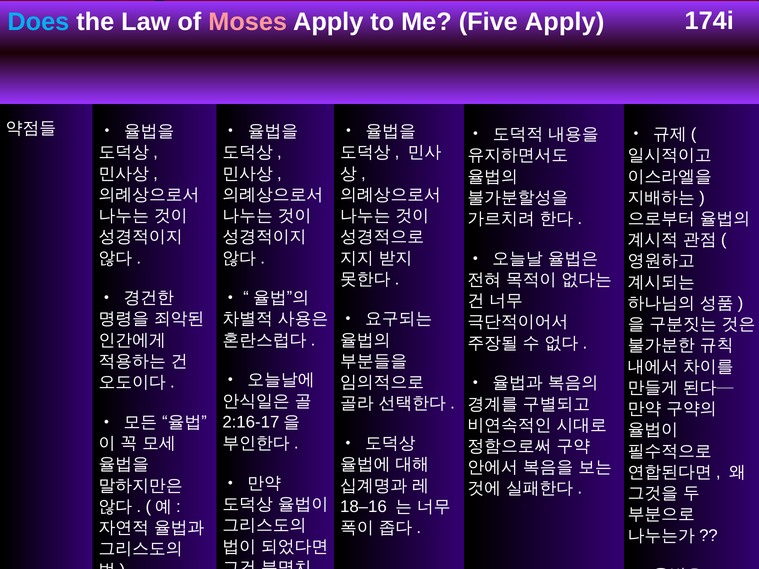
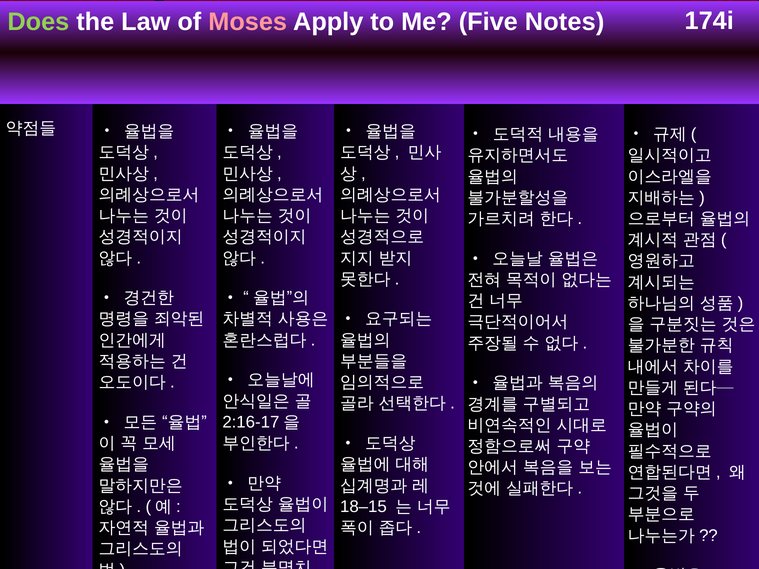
Does colour: light blue -> light green
Five Apply: Apply -> Notes
18–16: 18–16 -> 18–15
